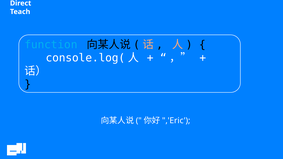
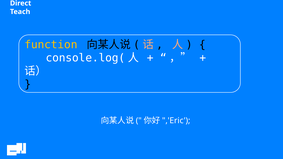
function colour: light blue -> yellow
